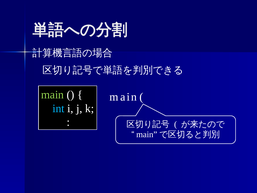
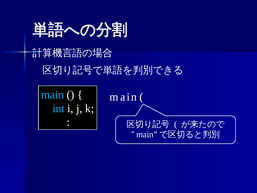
main at (52, 95) colour: light green -> light blue
